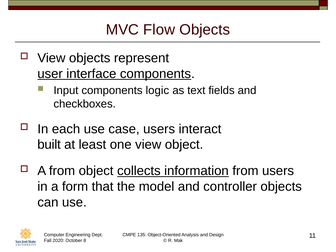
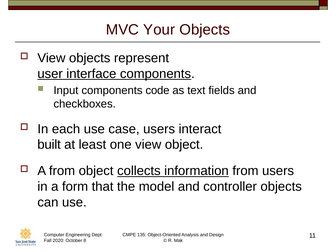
Flow: Flow -> Your
logic: logic -> code
